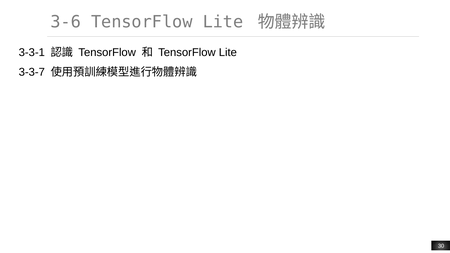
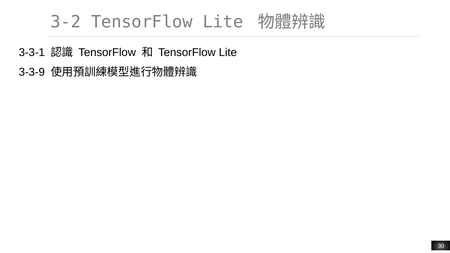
3-6: 3-6 -> 3-2
3-3-7: 3-3-7 -> 3-3-9
